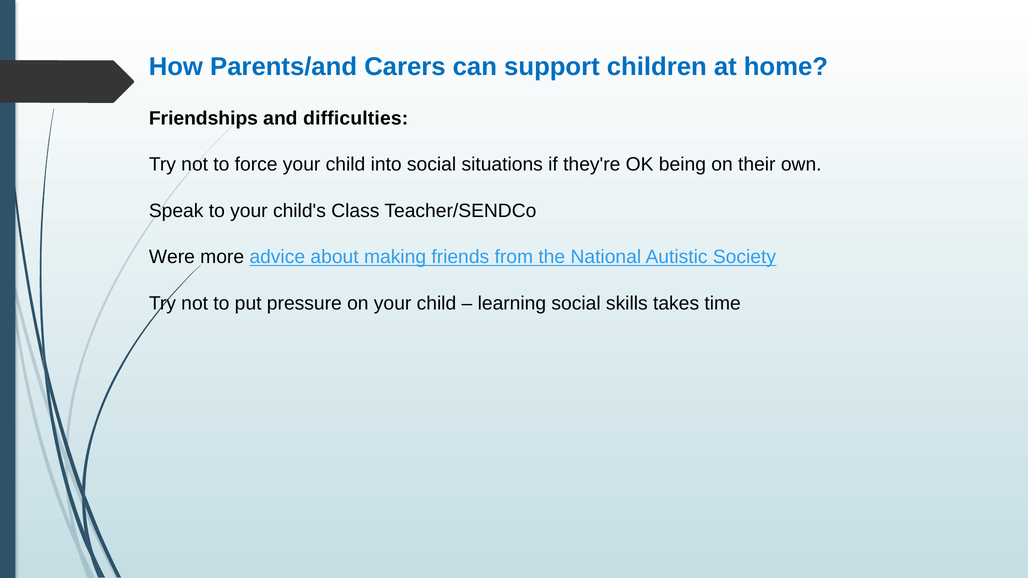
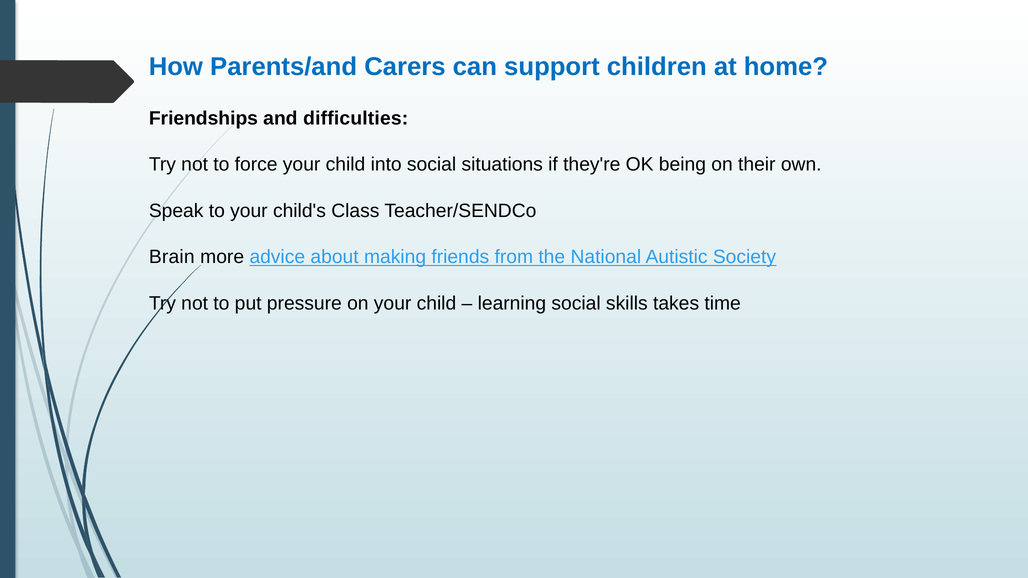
Were: Were -> Brain
